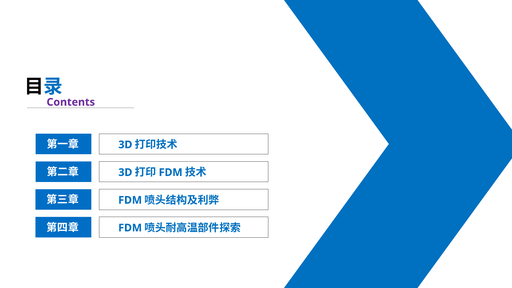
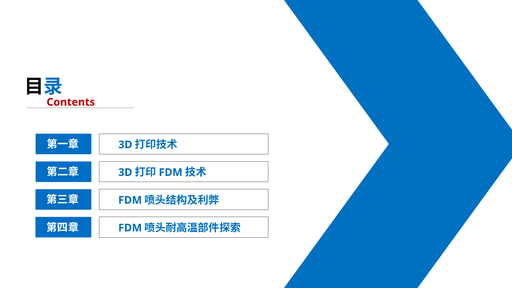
Contents colour: purple -> red
